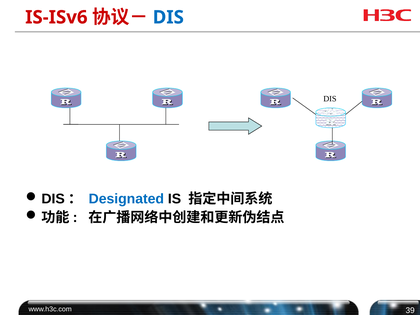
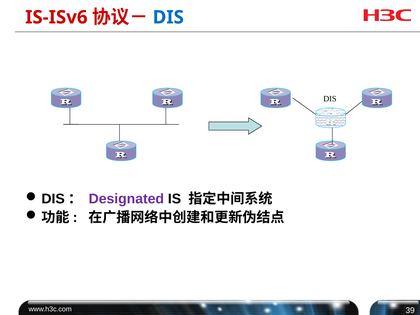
Designated colour: blue -> purple
